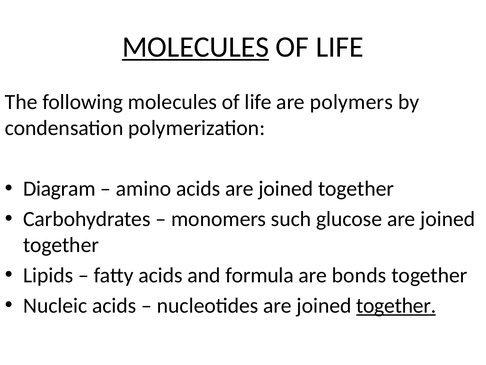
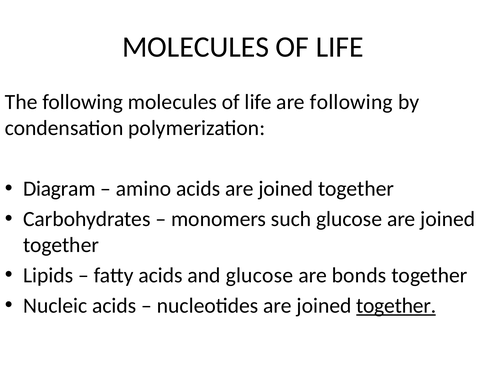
MOLECULES at (196, 47) underline: present -> none
are polymers: polymers -> following
and formula: formula -> glucose
